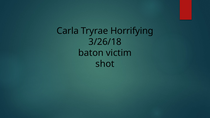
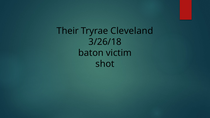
Carla: Carla -> Their
Horrifying: Horrifying -> Cleveland
